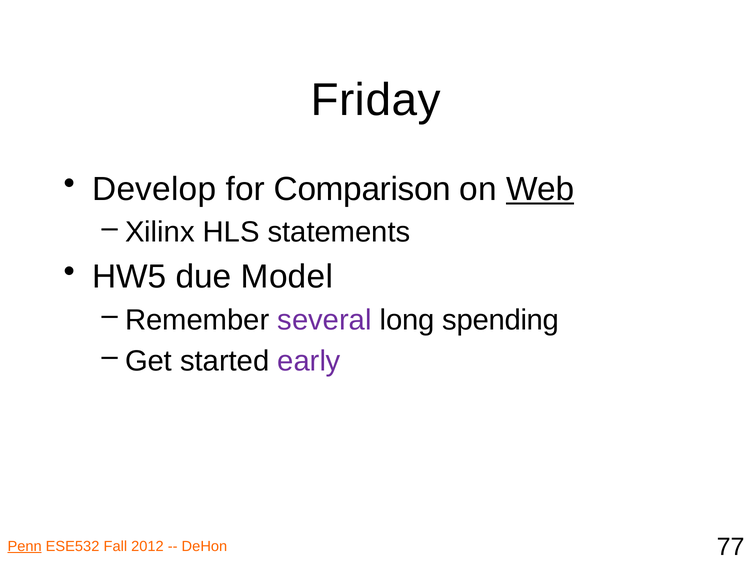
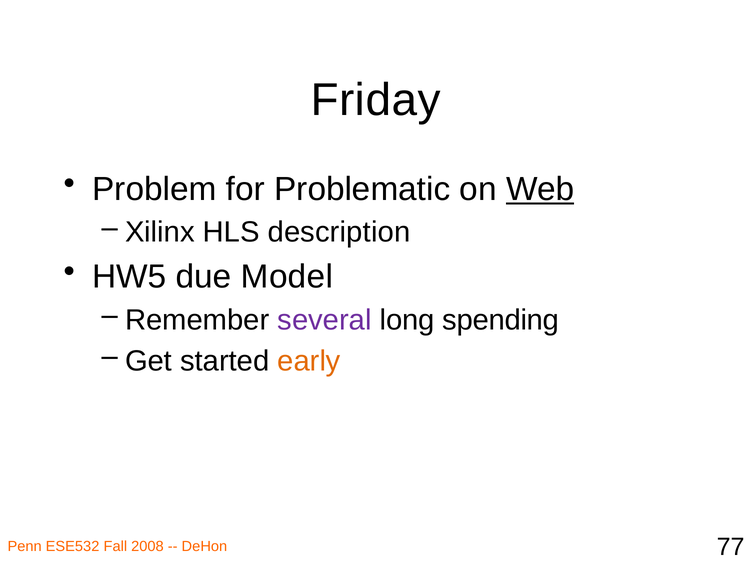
Develop: Develop -> Problem
Comparison: Comparison -> Problematic
statements: statements -> description
early colour: purple -> orange
Penn underline: present -> none
2012: 2012 -> 2008
